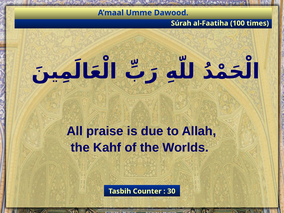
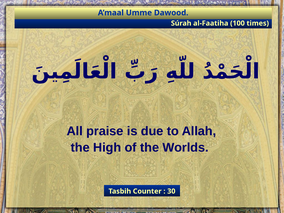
Kahf: Kahf -> High
